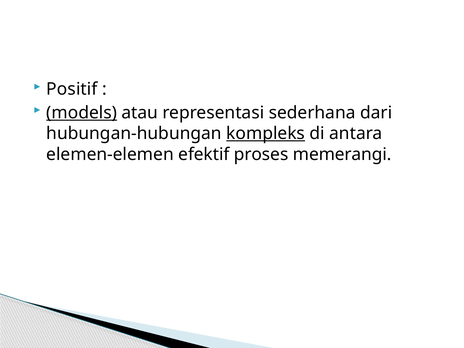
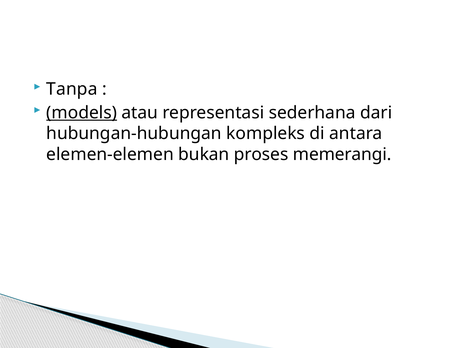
Positif: Positif -> Tanpa
kompleks underline: present -> none
efektif: efektif -> bukan
